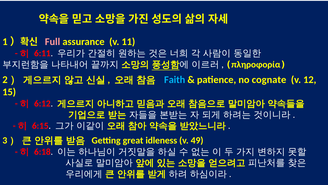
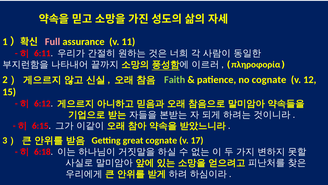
Faith colour: light blue -> light green
great idleness: idleness -> cognate
49: 49 -> 17
